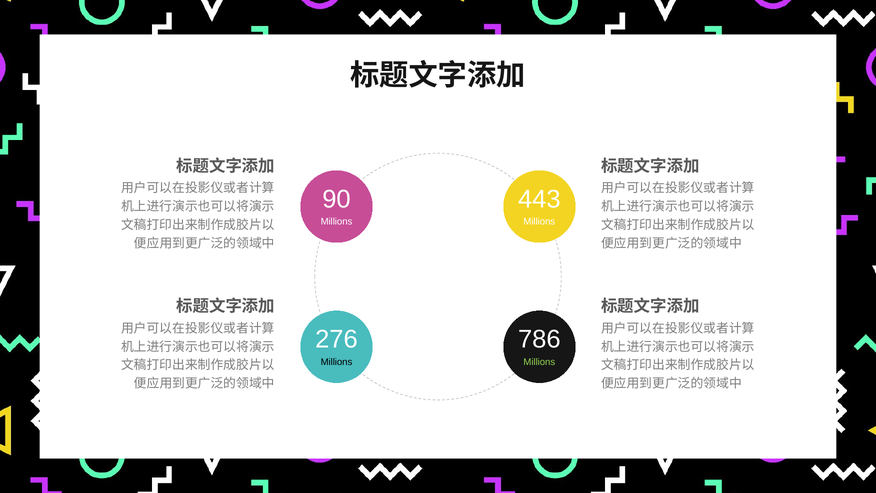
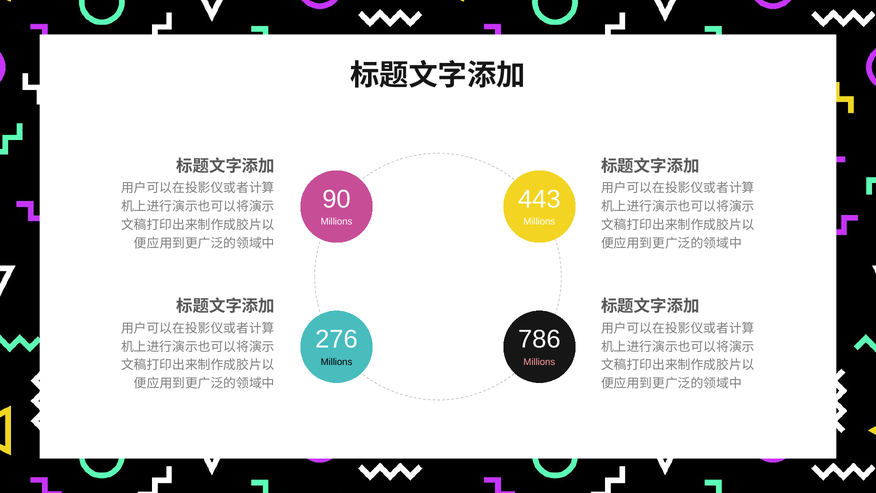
Millions at (539, 362) colour: light green -> pink
